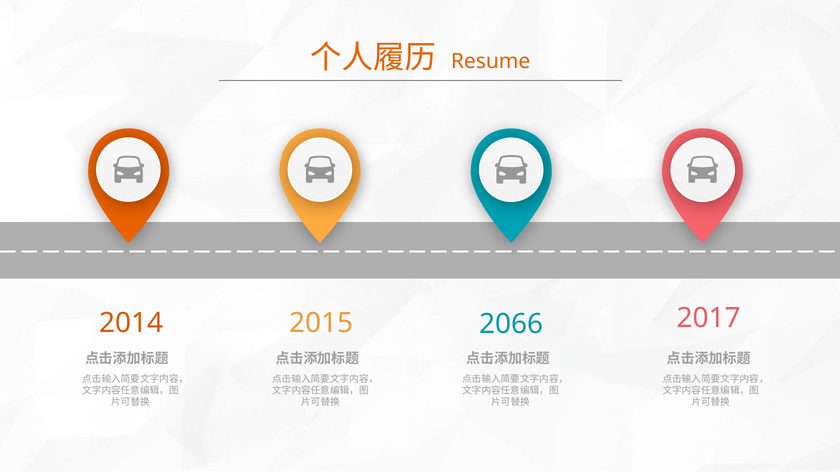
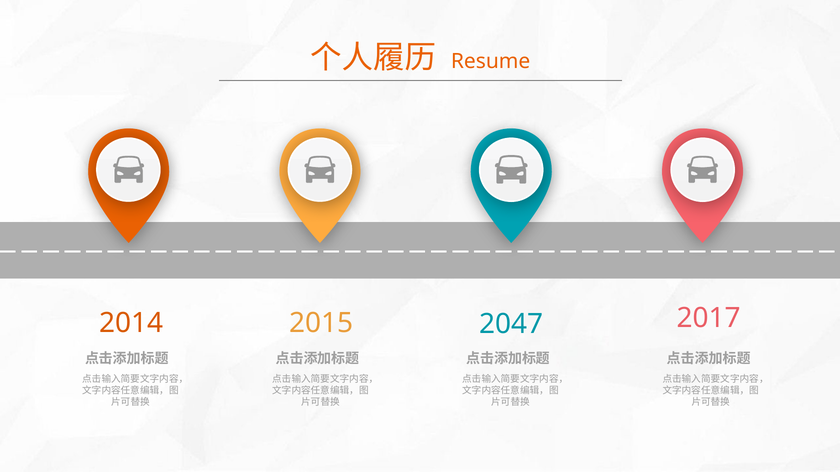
2066: 2066 -> 2047
